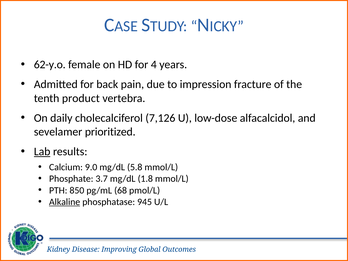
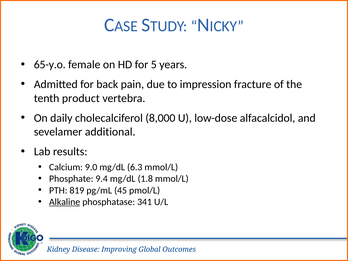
62-y.o: 62-y.o -> 65-y.o
4: 4 -> 5
7,126: 7,126 -> 8,000
prioritized: prioritized -> additional
Lab underline: present -> none
5.8: 5.8 -> 6.3
3.7: 3.7 -> 9.4
850: 850 -> 819
68: 68 -> 45
945: 945 -> 341
